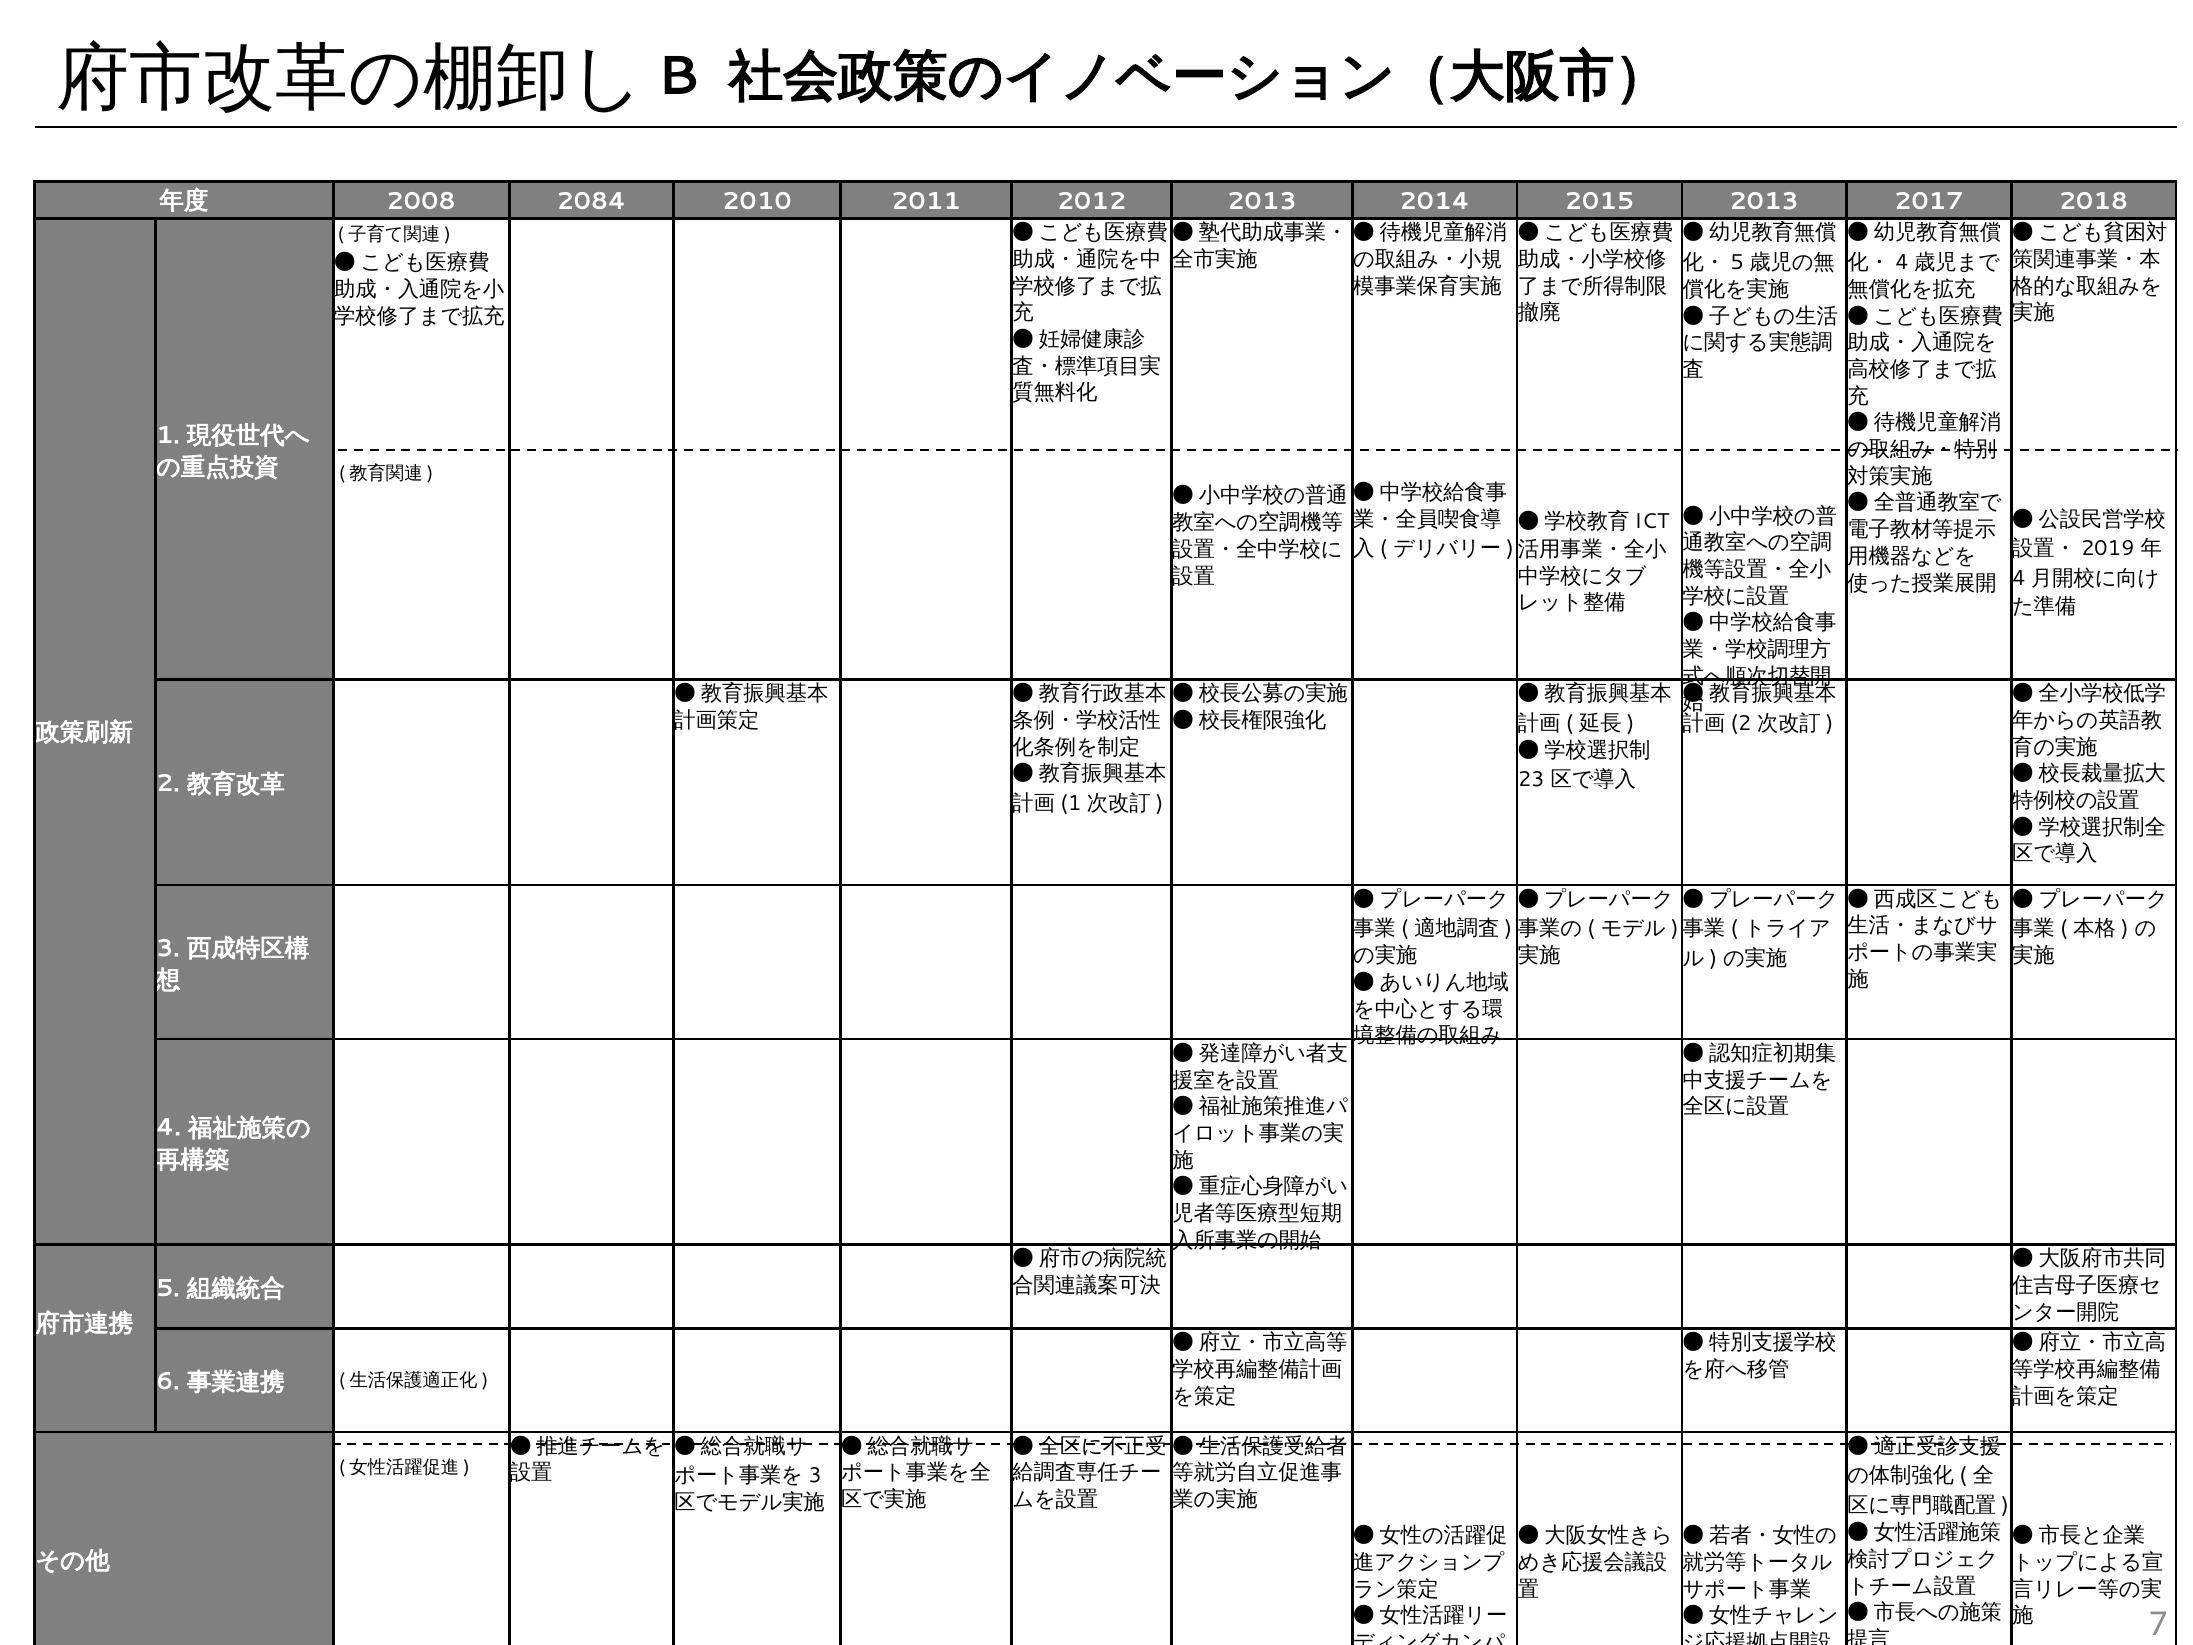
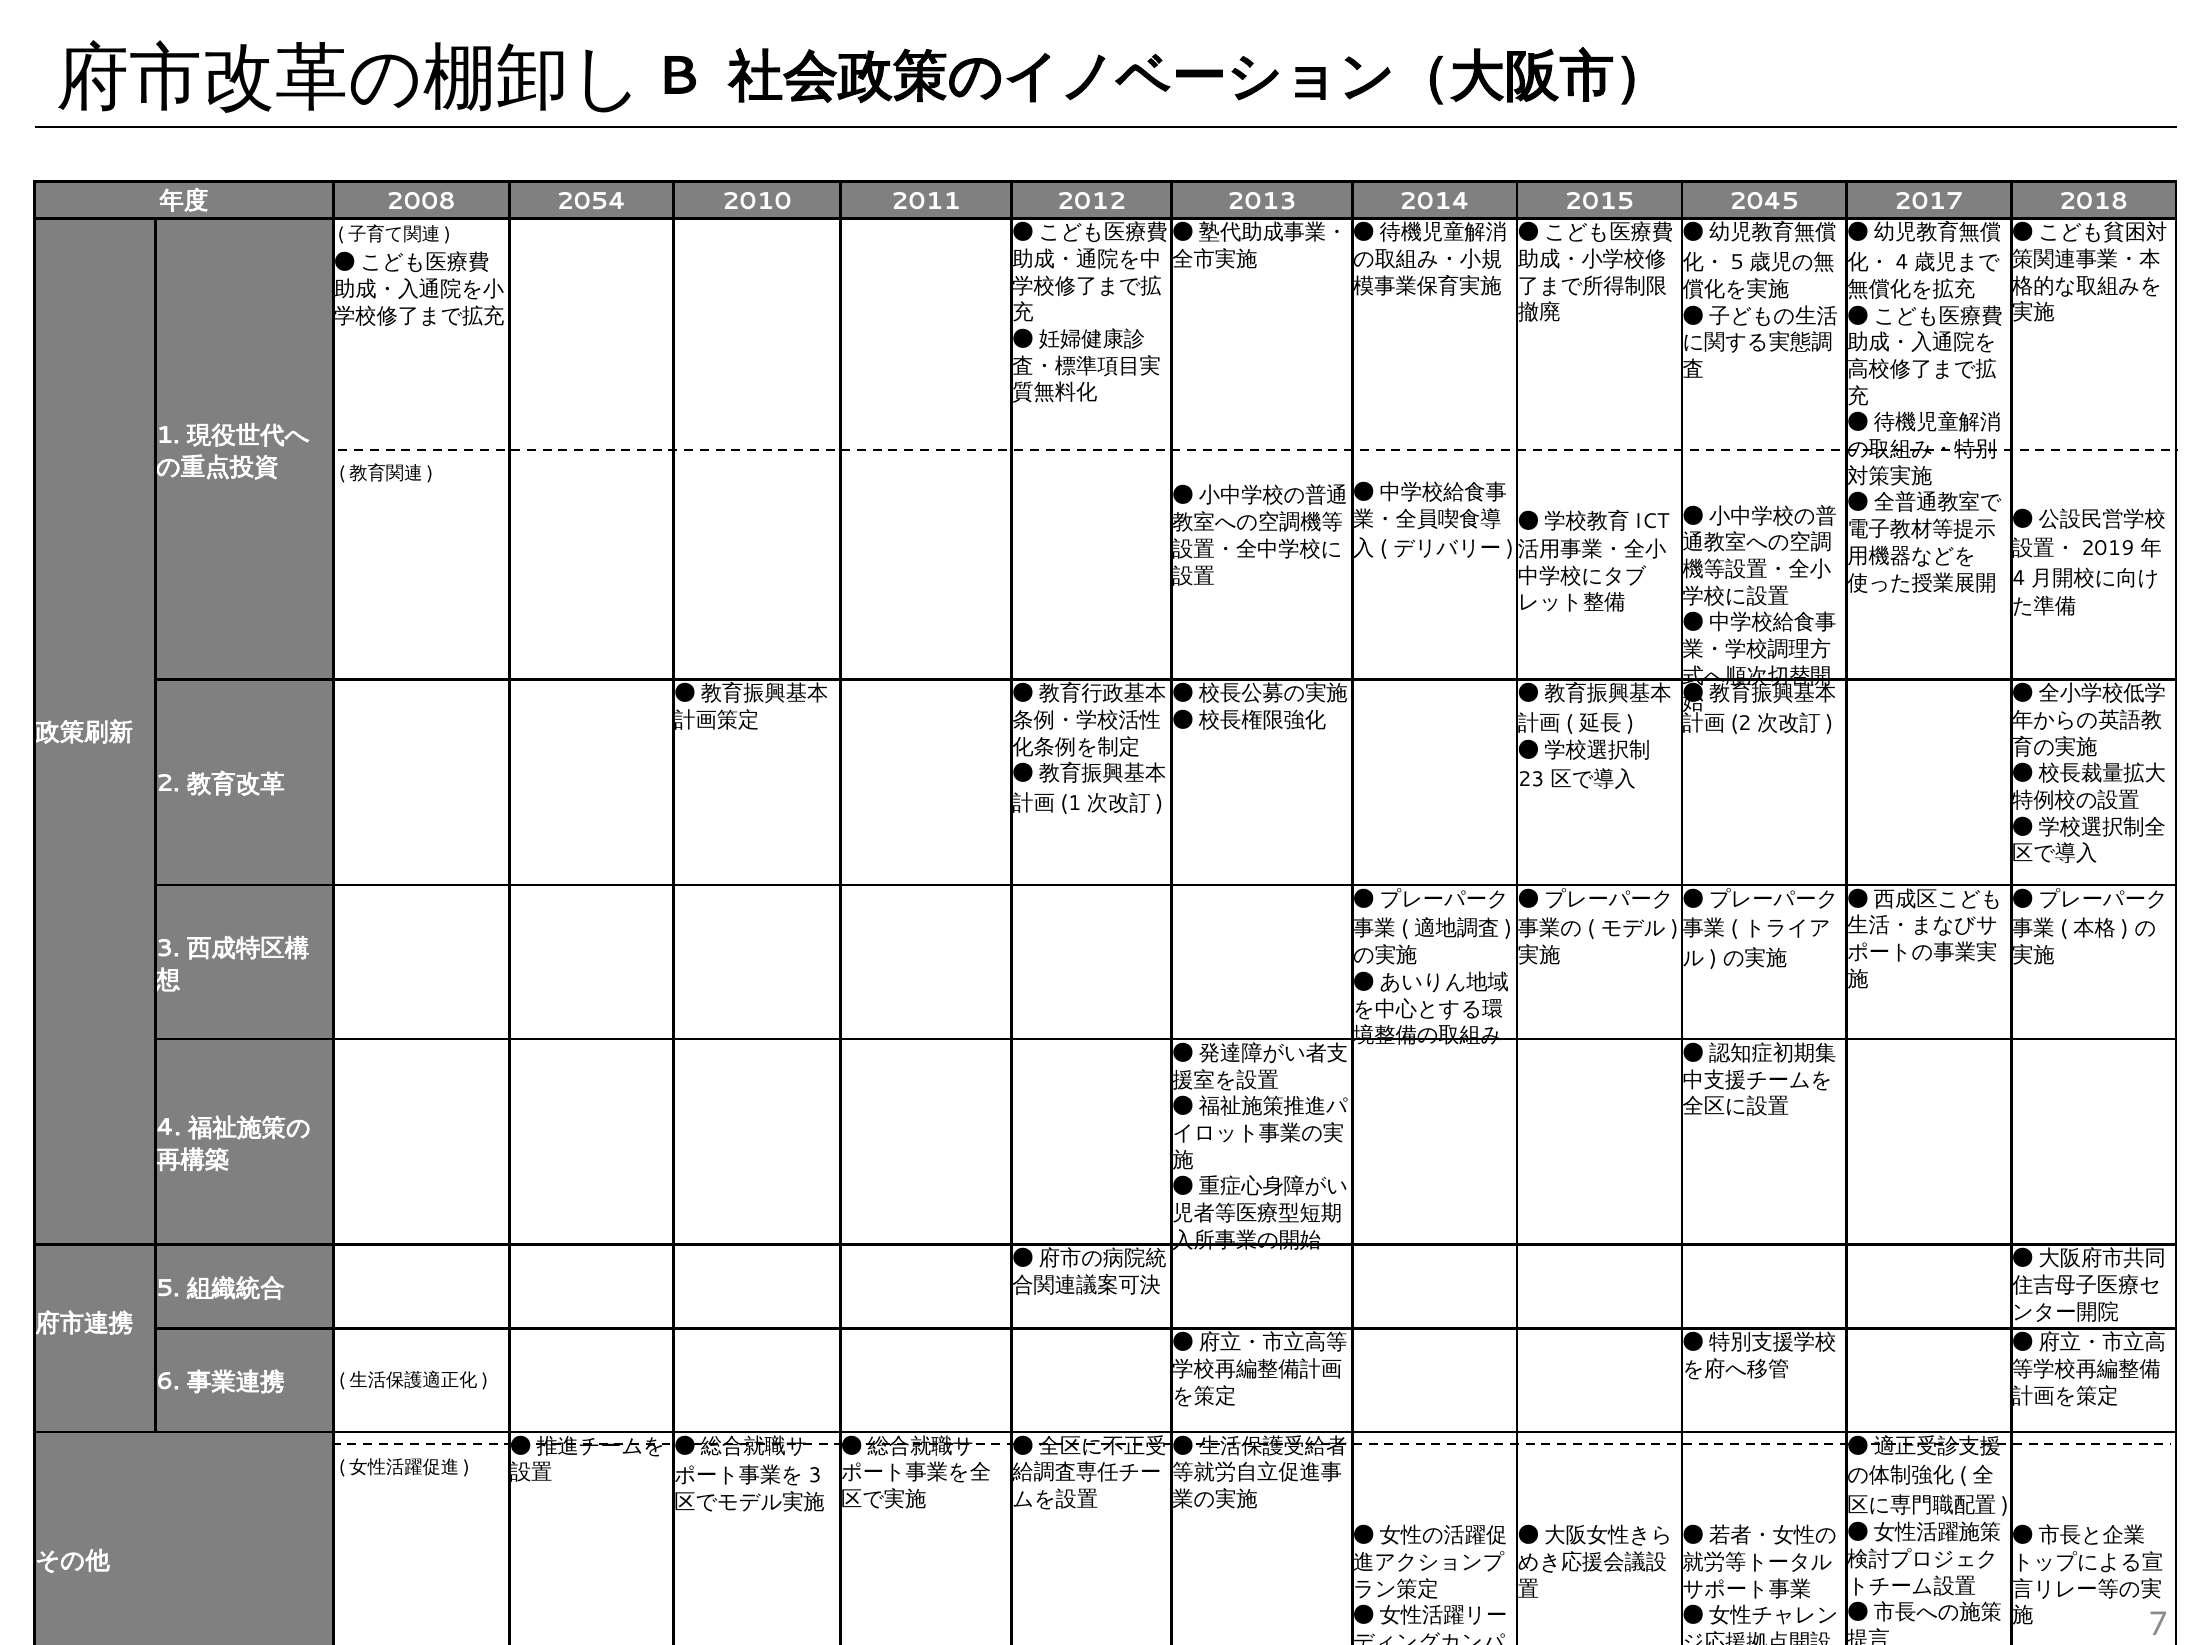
2084: 2084 -> 2054
2015 2013: 2013 -> 2045
